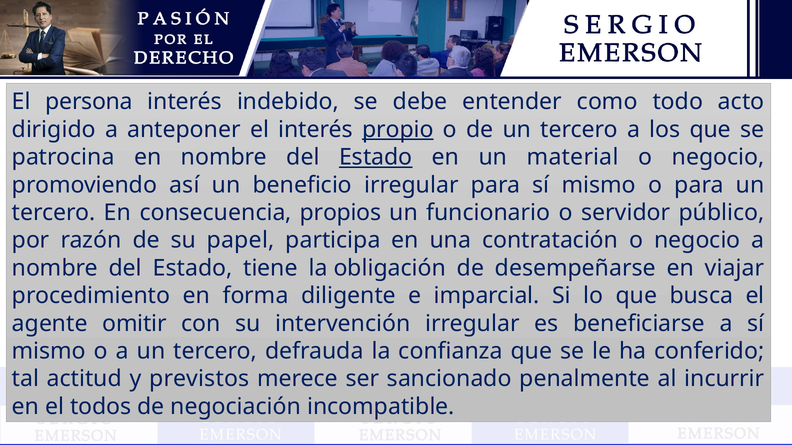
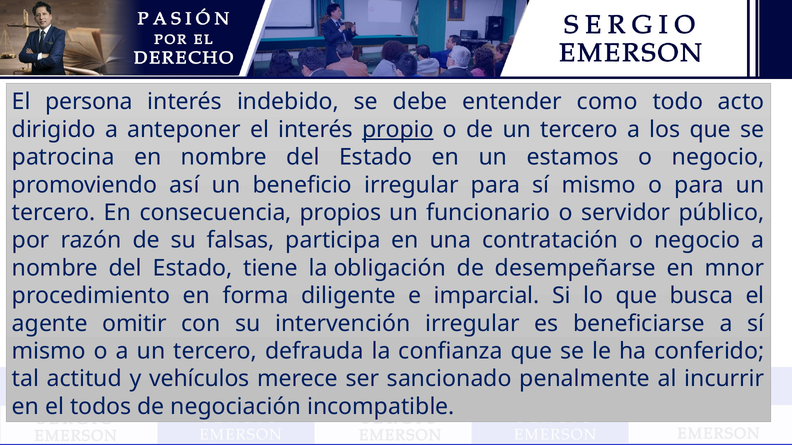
Estado at (376, 157) underline: present -> none
material: material -> estamos
papel: papel -> falsas
viajar: viajar -> mnor
previstos: previstos -> vehículos
